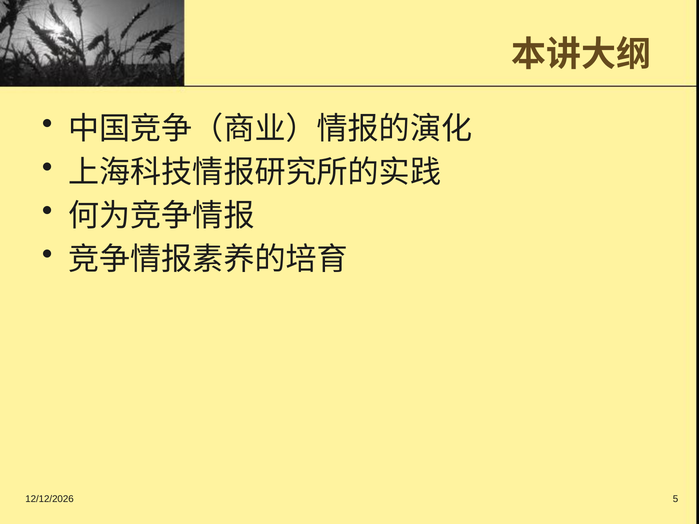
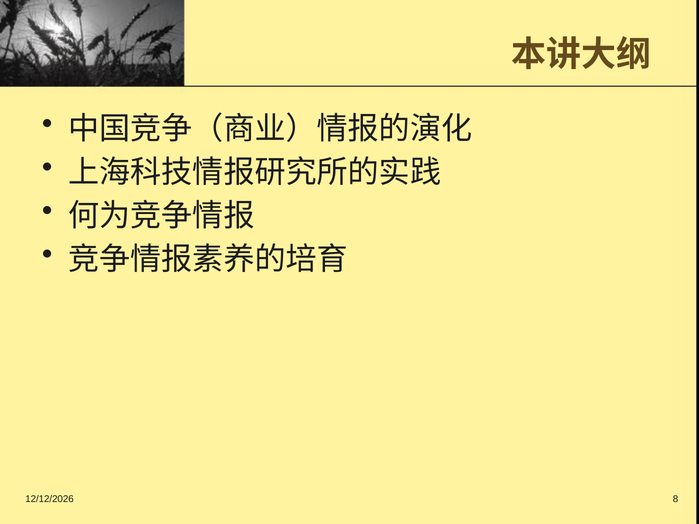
5: 5 -> 8
